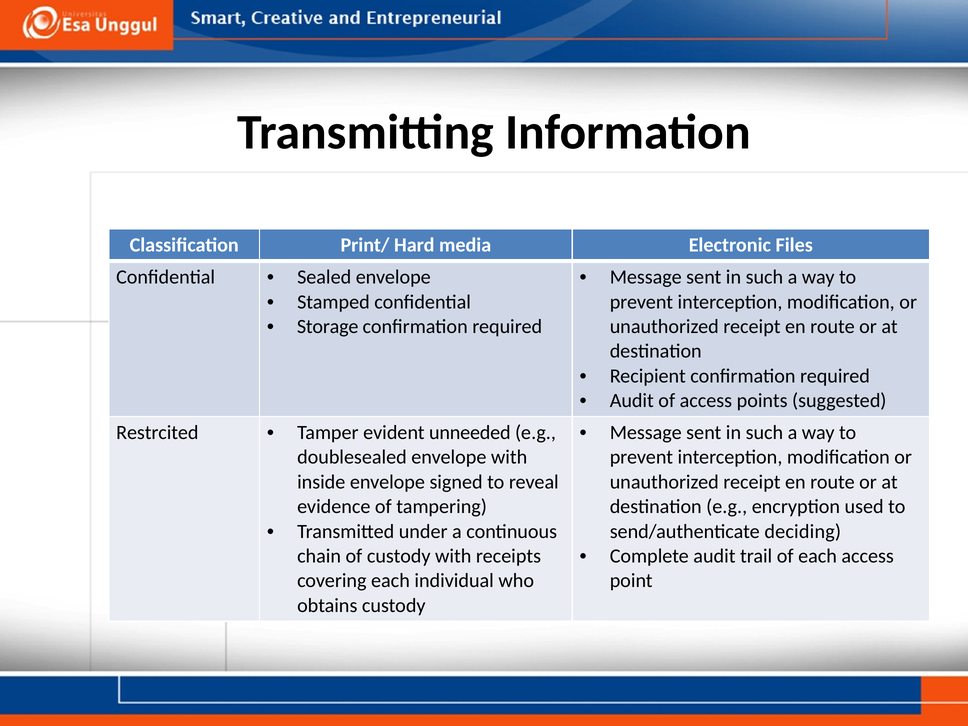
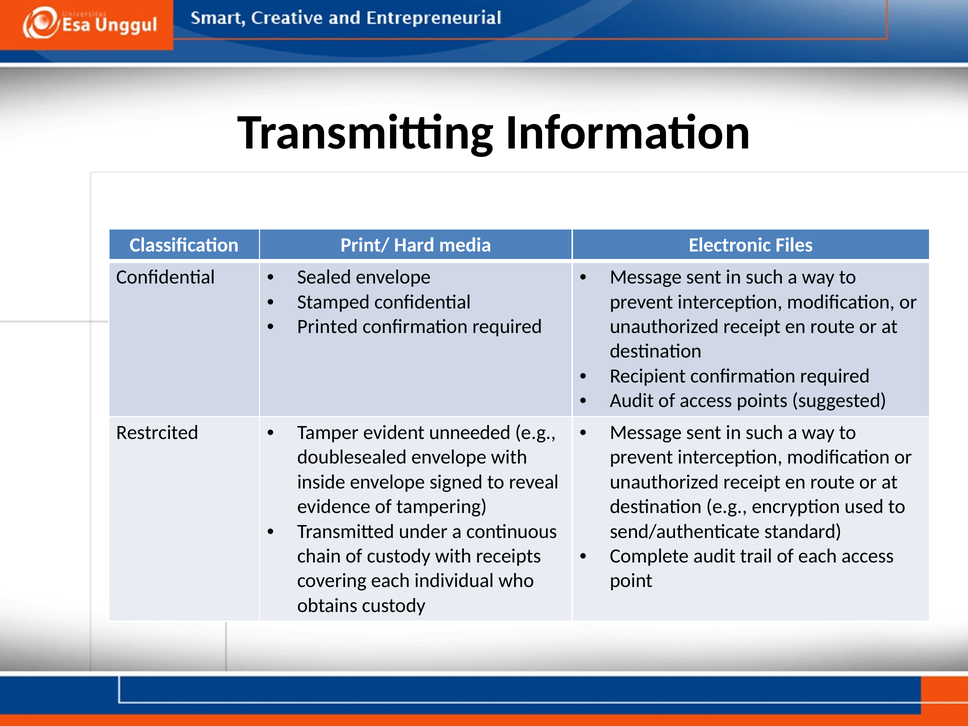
Storage: Storage -> Printed
deciding: deciding -> standard
